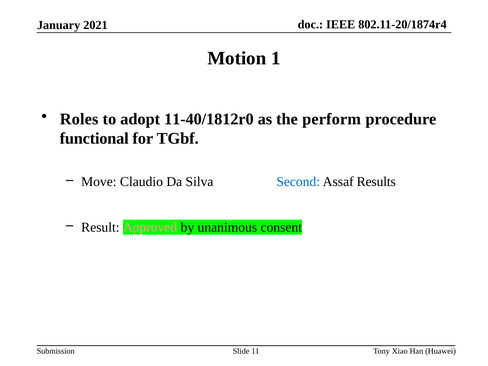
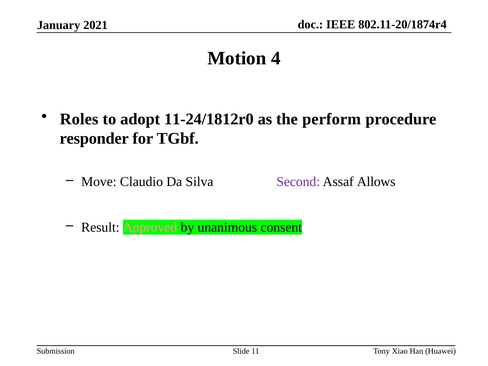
1: 1 -> 4
11-40/1812r0: 11-40/1812r0 -> 11-24/1812r0
functional: functional -> responder
Second colour: blue -> purple
Results: Results -> Allows
